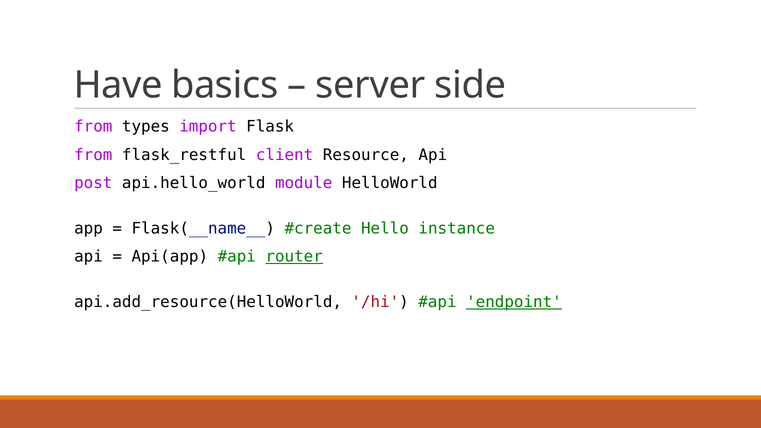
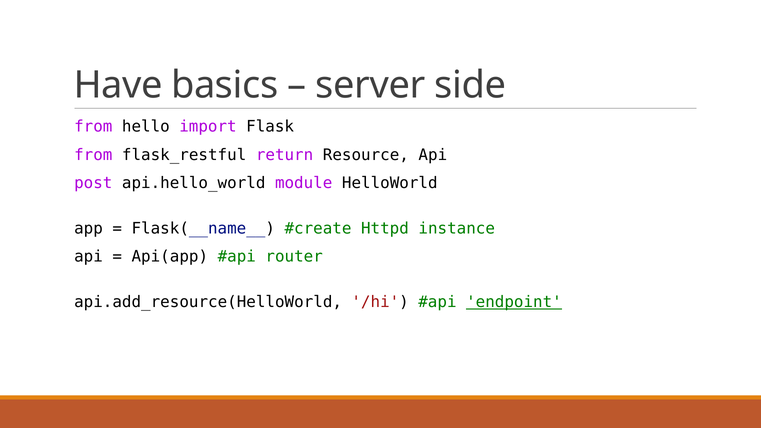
types: types -> hello
client: client -> return
Hello: Hello -> Httpd
router underline: present -> none
